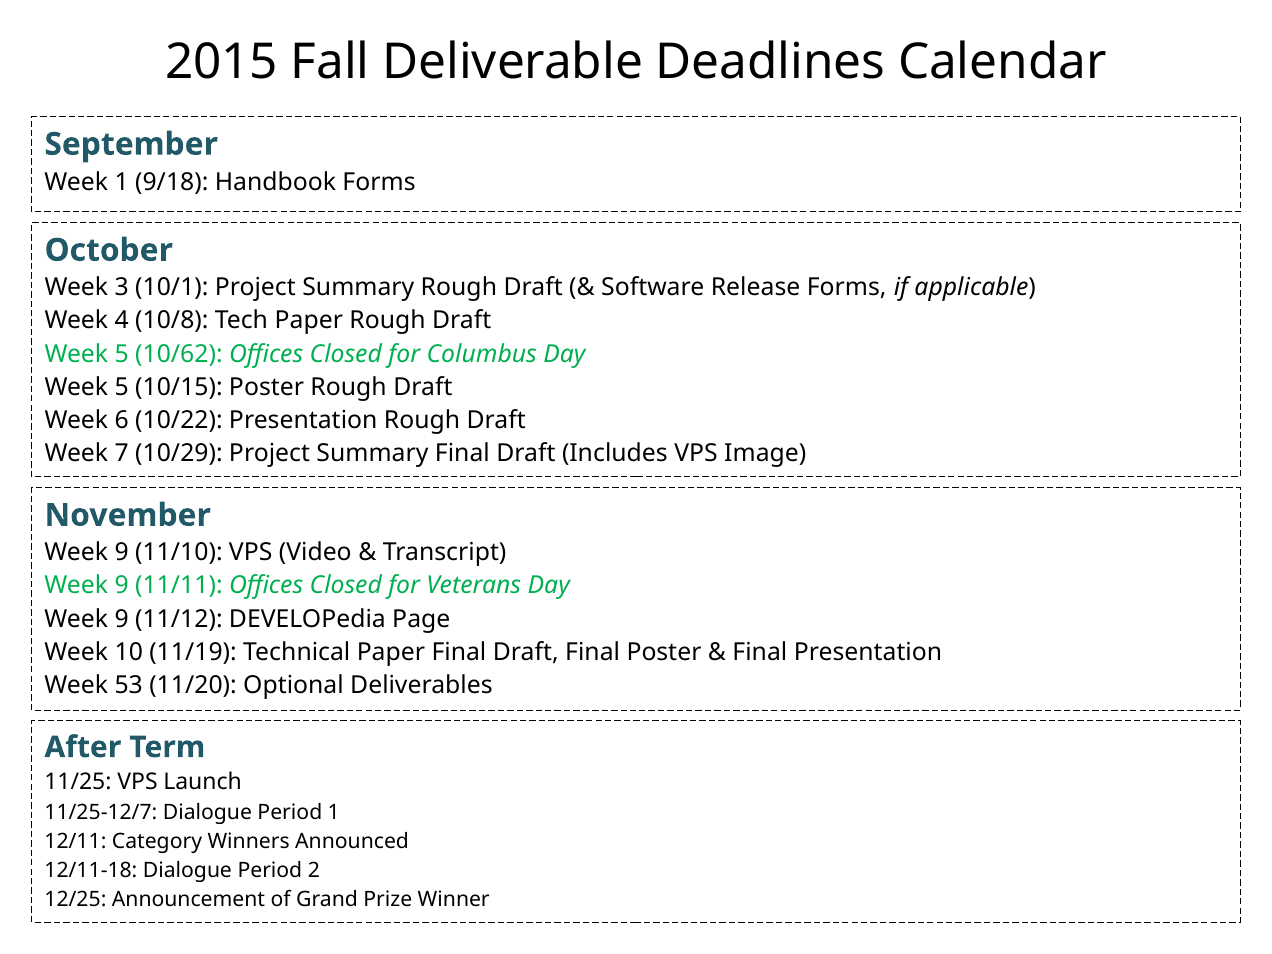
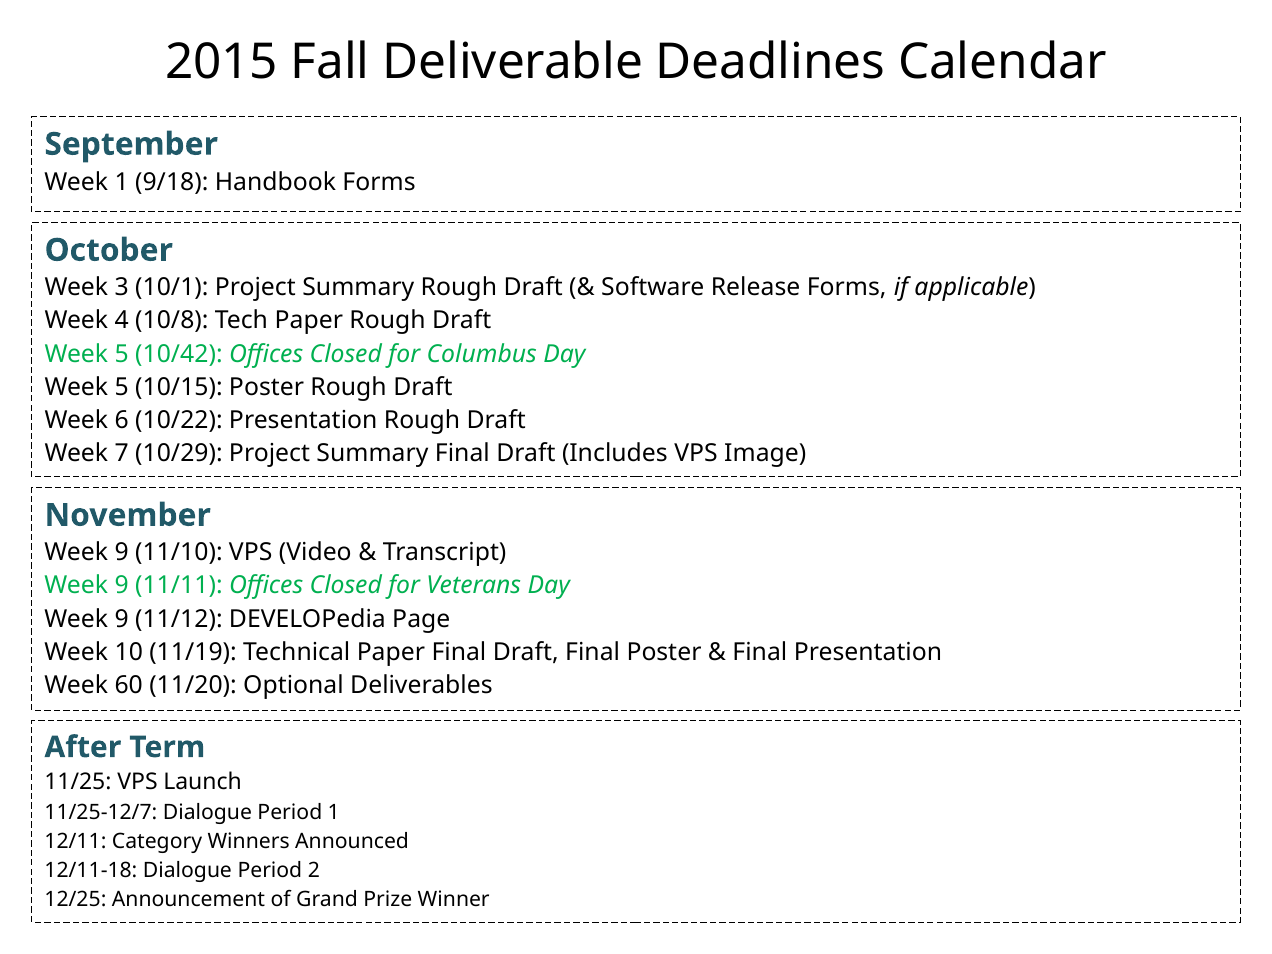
10/62: 10/62 -> 10/42
53: 53 -> 60
